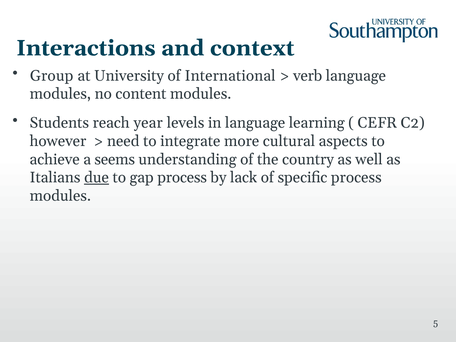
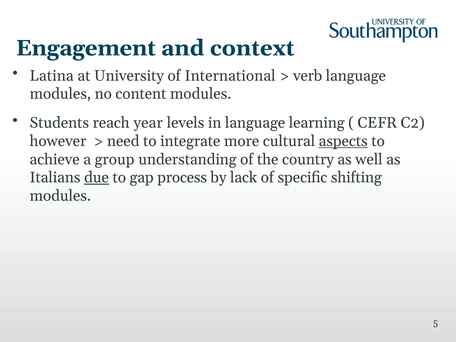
Interactions: Interactions -> Engagement
Group: Group -> Latina
aspects underline: none -> present
seems: seems -> group
specific process: process -> shifting
